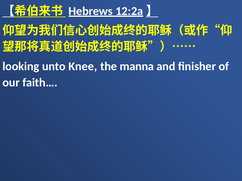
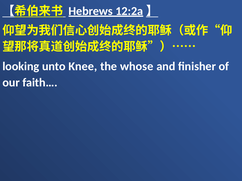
manna: manna -> whose
